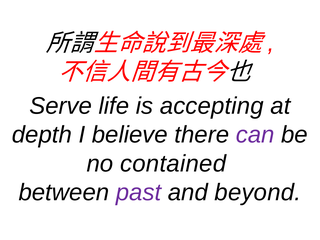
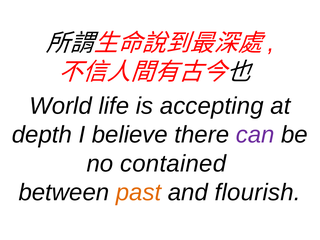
Serve: Serve -> World
past colour: purple -> orange
beyond: beyond -> flourish
